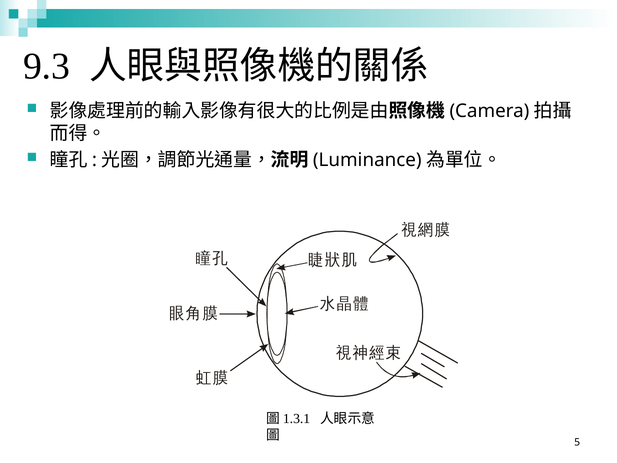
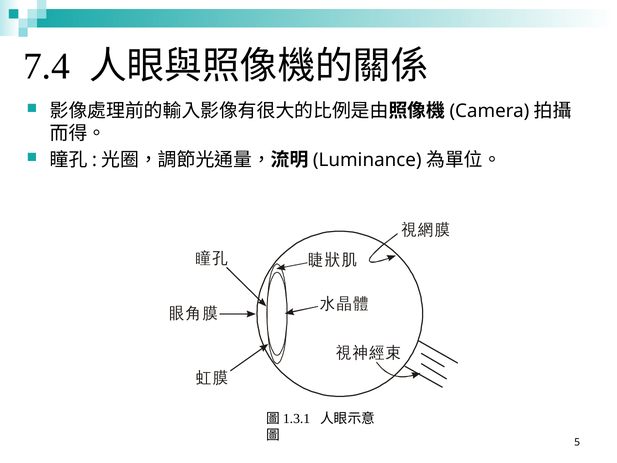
9.3: 9.3 -> 7.4
